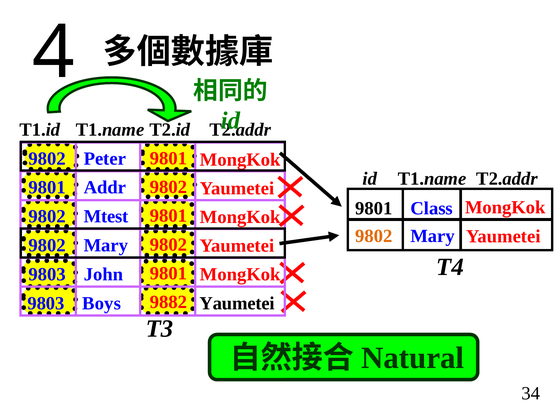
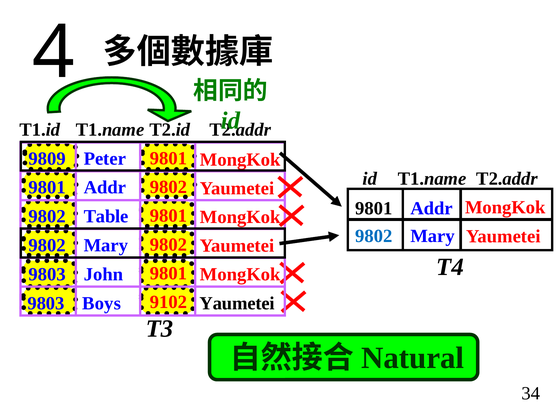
9802 at (47, 159): 9802 -> 9809
Class at (432, 209): Class -> Addr
Mtest: Mtest -> Table
9802 at (374, 236) colour: orange -> blue
9882: 9882 -> 9102
